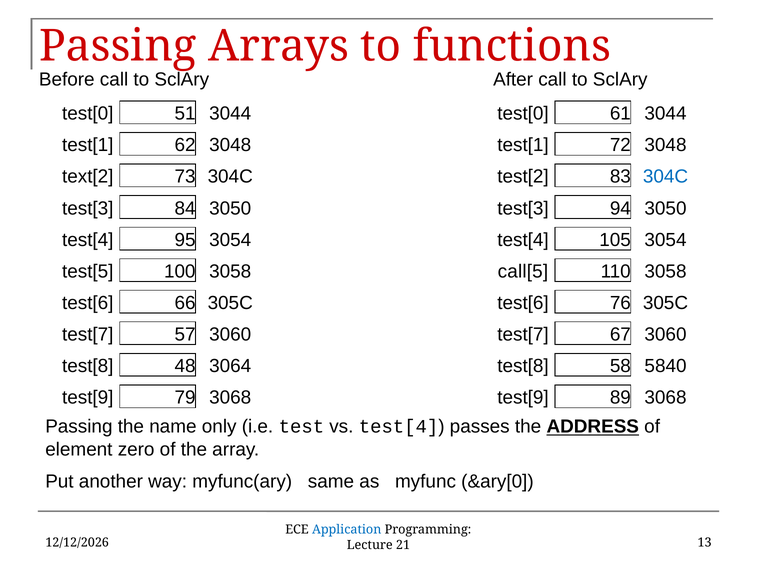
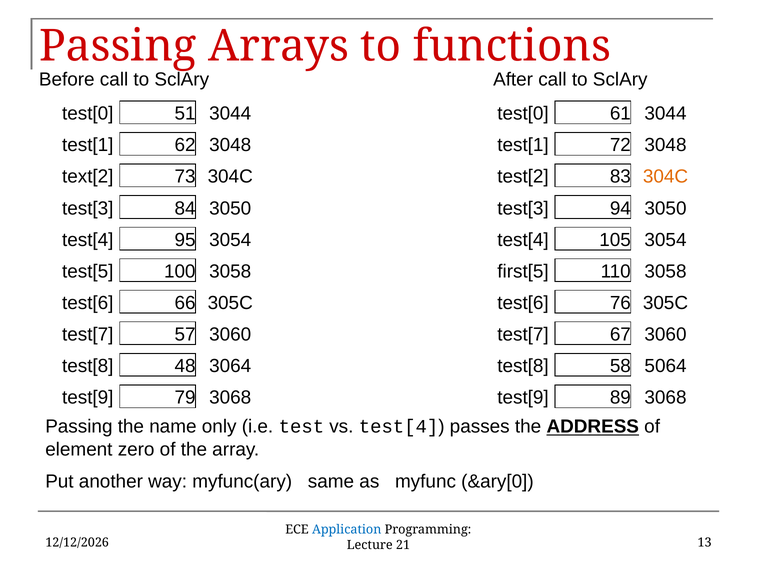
304C at (666, 177) colour: blue -> orange
call[5: call[5 -> first[5
5840: 5840 -> 5064
